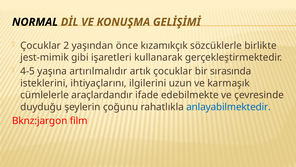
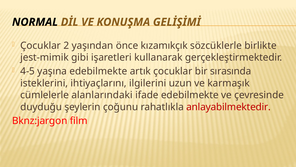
yaşına artırılmalıdır: artırılmalıdır -> edebilmekte
araçlardandır: araçlardandır -> alanlarındaki
anlayabilmektedir colour: blue -> red
